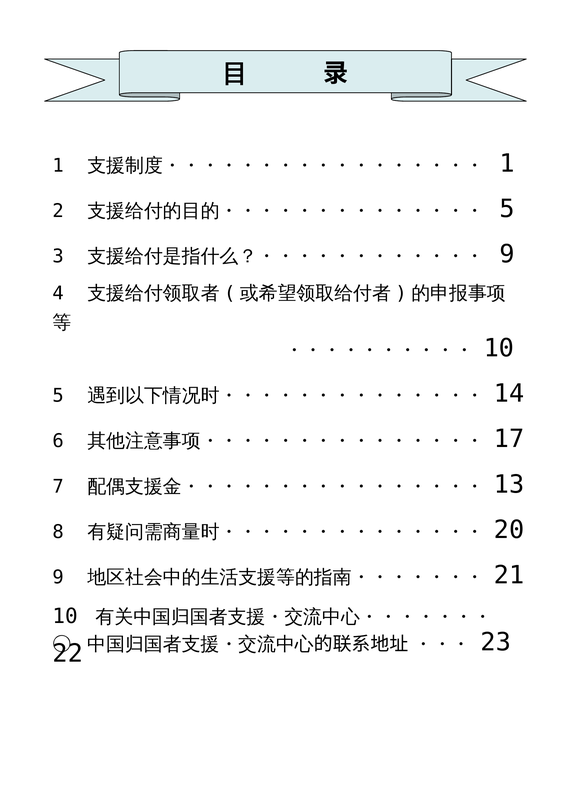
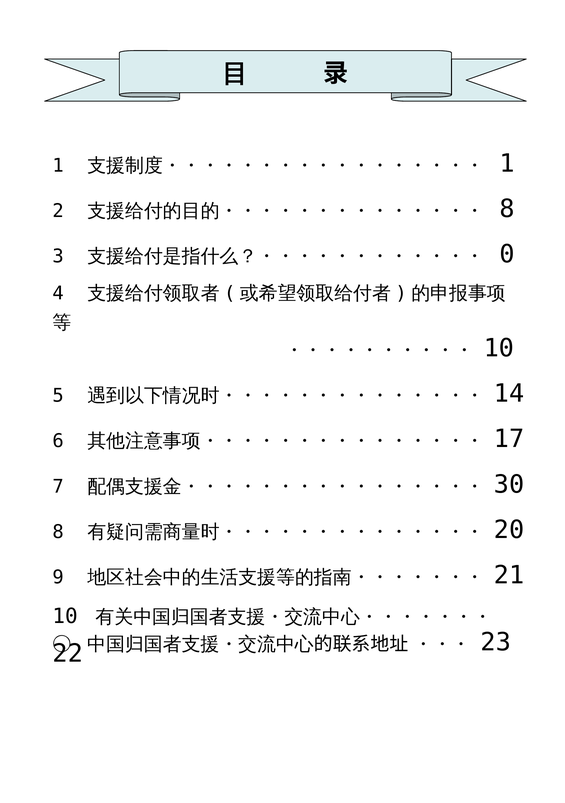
5 at (507, 209): 5 -> 8
9 at (507, 254): 9 -> 0
13: 13 -> 30
